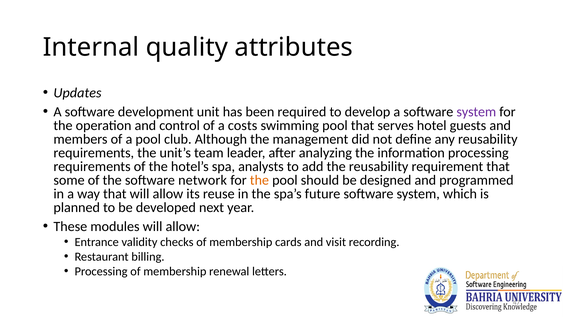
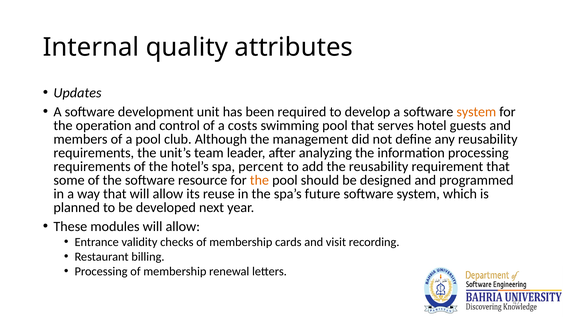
system at (476, 112) colour: purple -> orange
analysts: analysts -> percent
network: network -> resource
